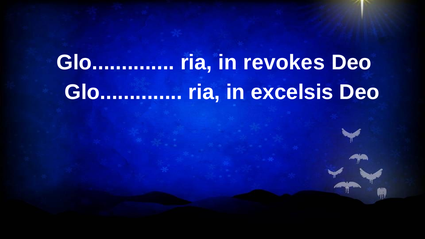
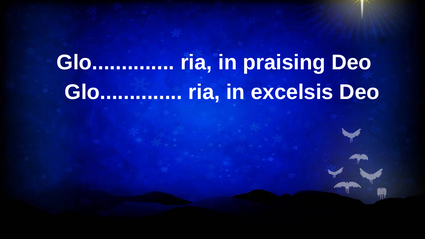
revokes: revokes -> praising
